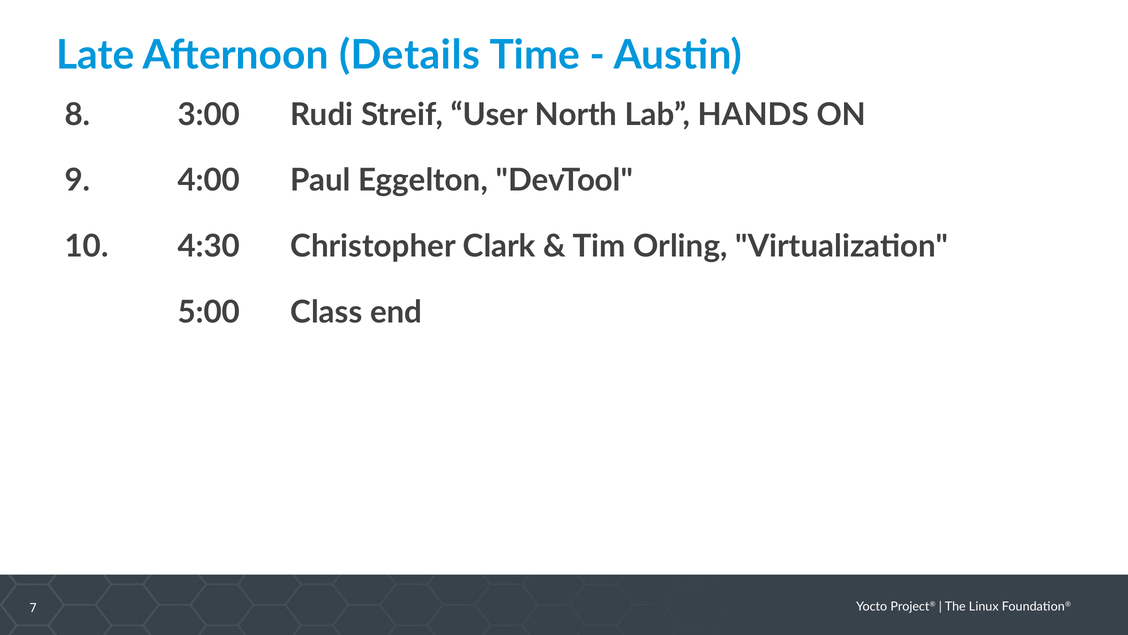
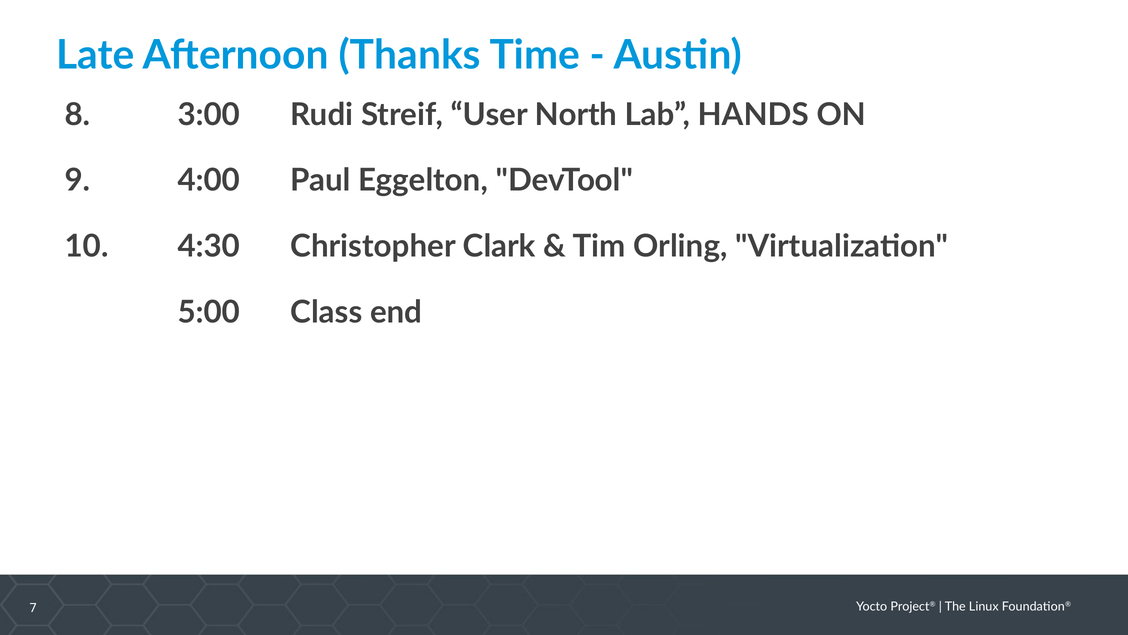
Details: Details -> Thanks
